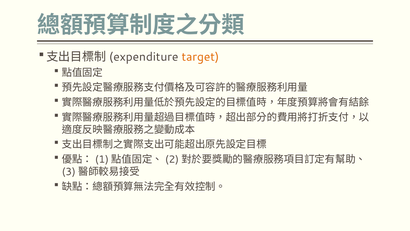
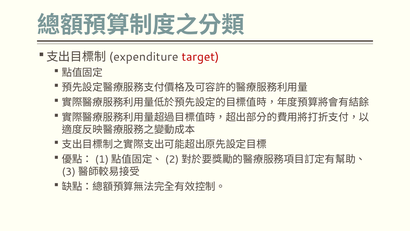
target colour: orange -> red
